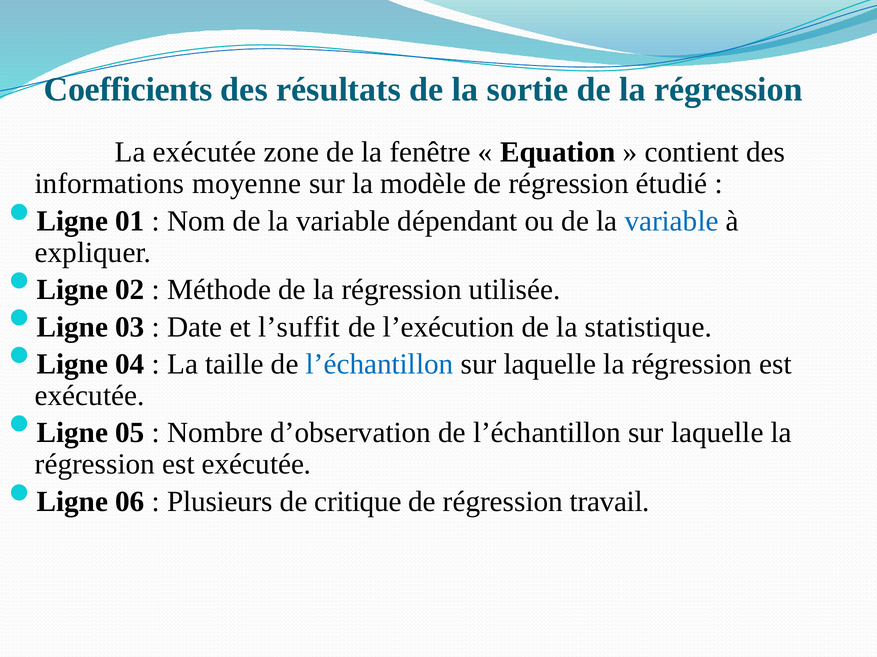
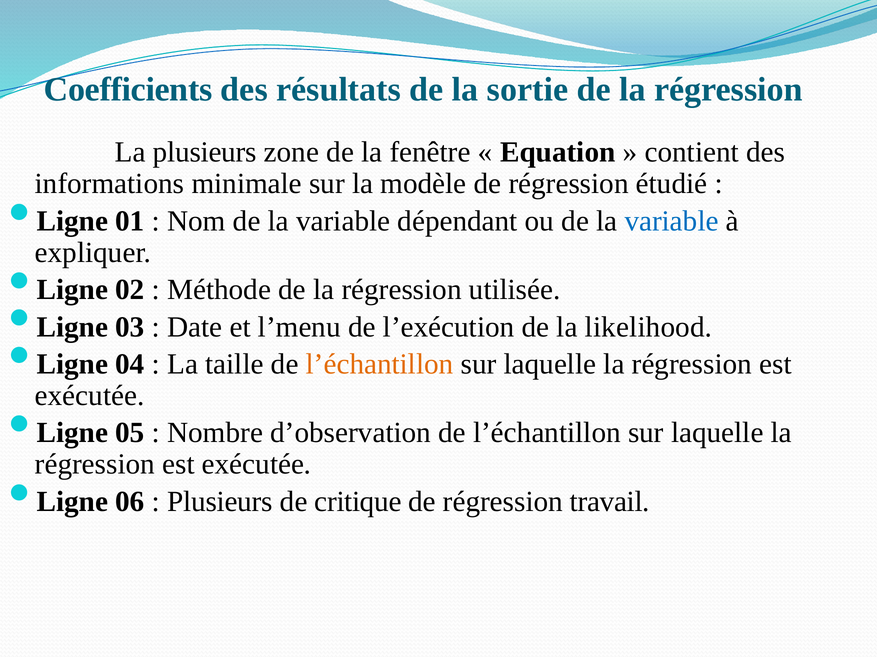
La exécutée: exécutée -> plusieurs
moyenne: moyenne -> minimale
l’suffit: l’suffit -> l’menu
statistique: statistique -> likelihood
l’échantillon at (380, 364) colour: blue -> orange
